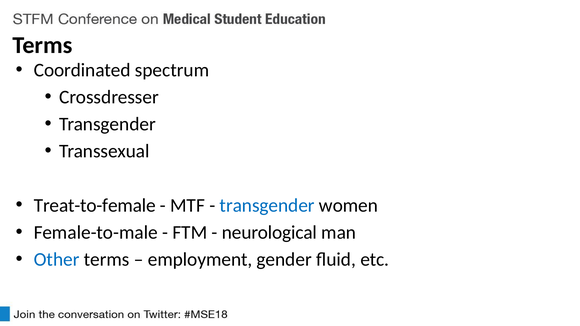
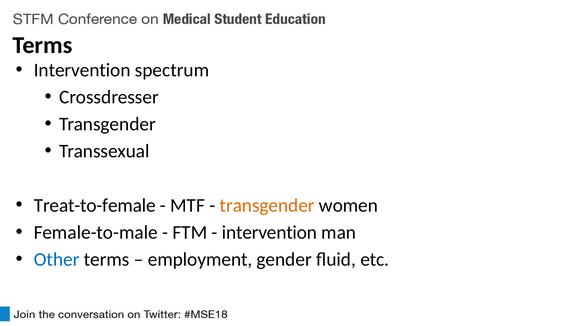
Coordinated at (82, 70): Coordinated -> Intervention
transgender at (267, 206) colour: blue -> orange
neurological at (269, 233): neurological -> intervention
